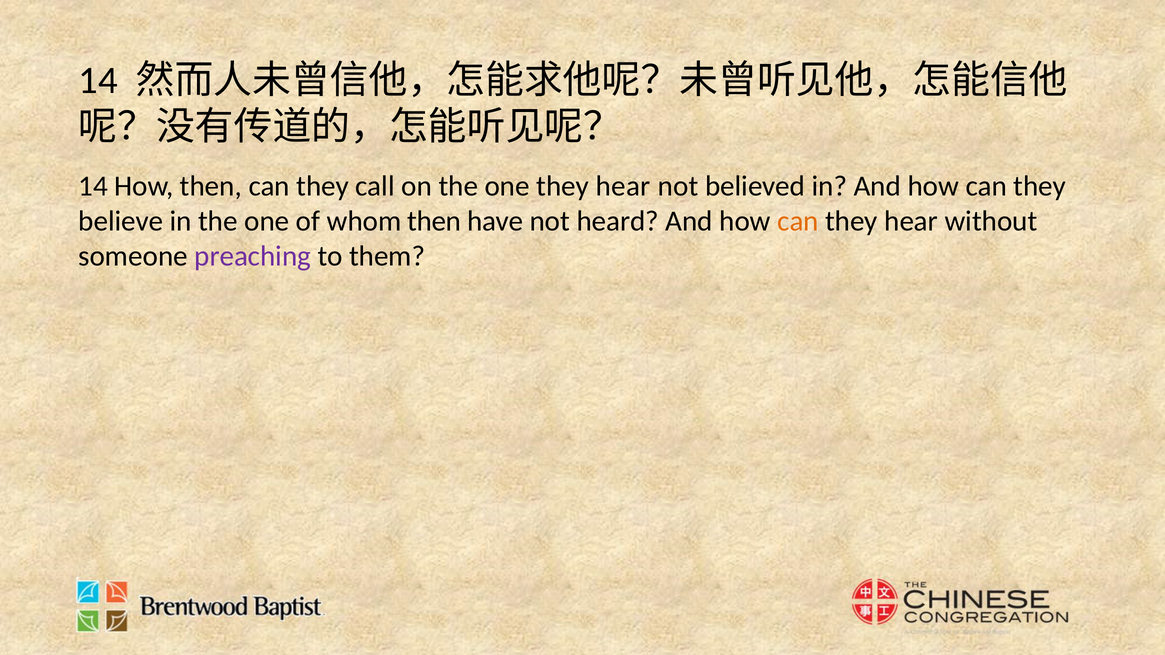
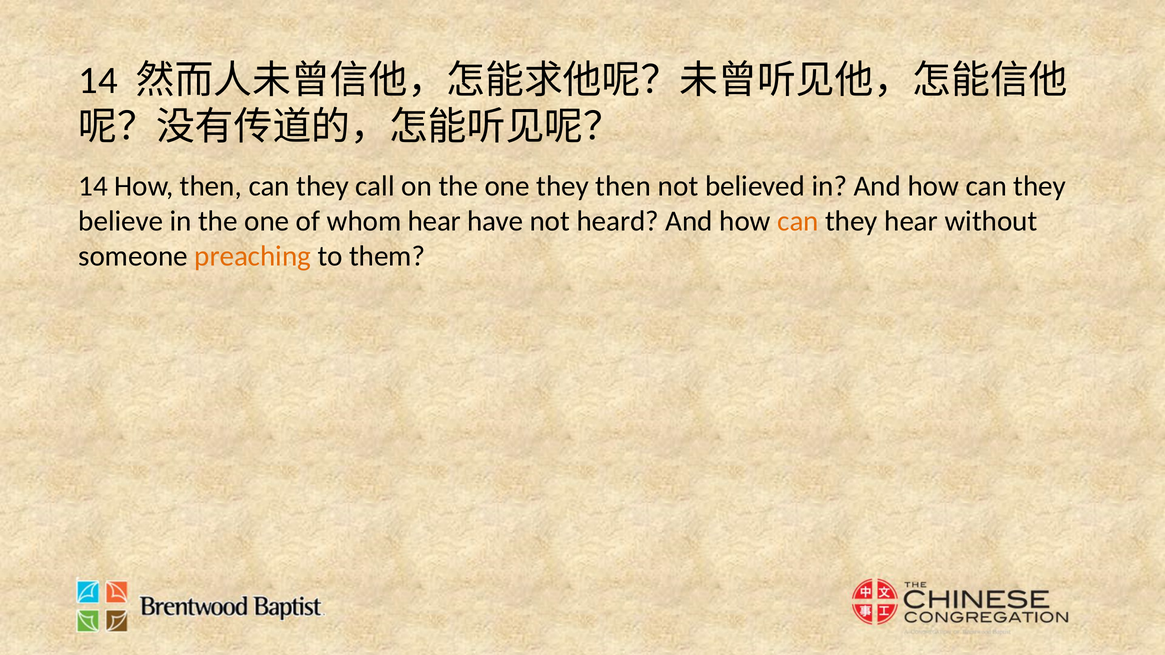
one they hear: hear -> then
whom then: then -> hear
preaching colour: purple -> orange
